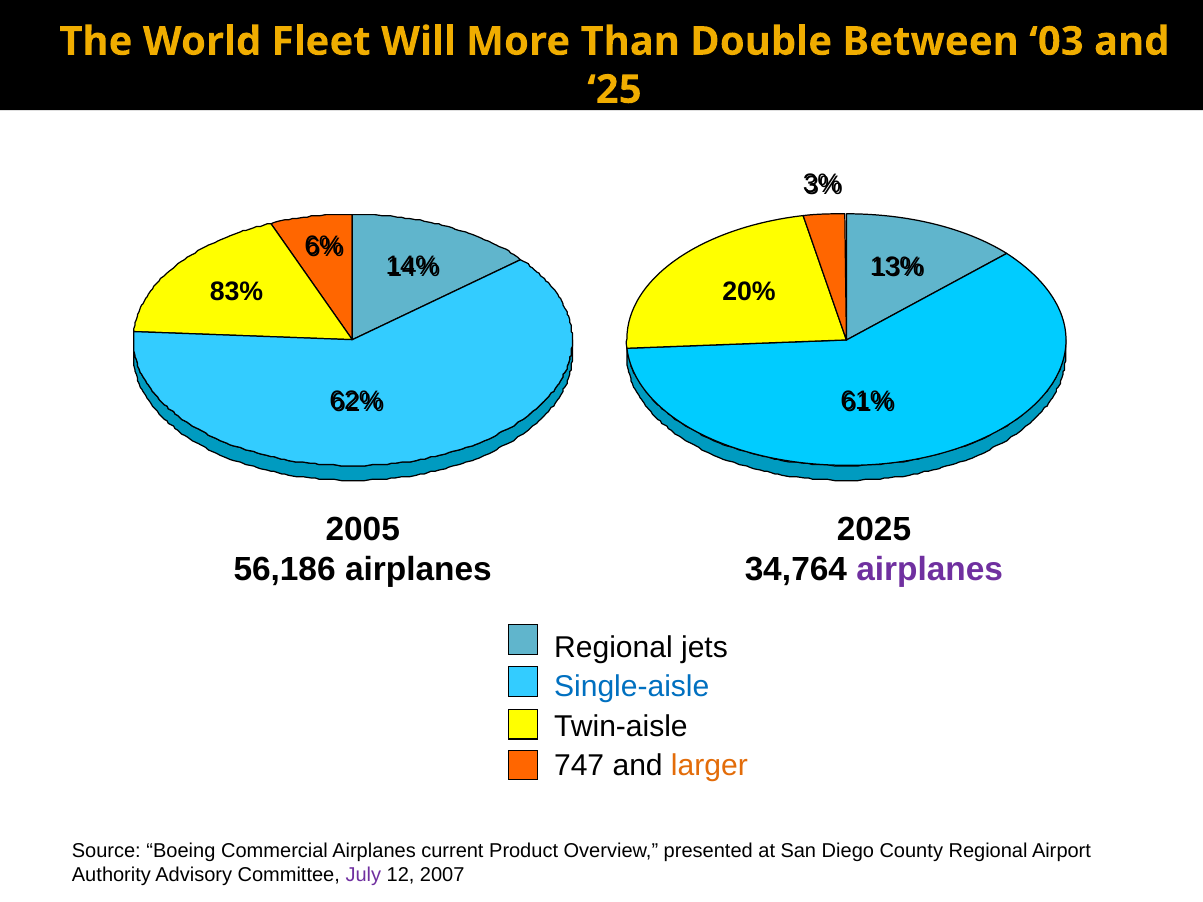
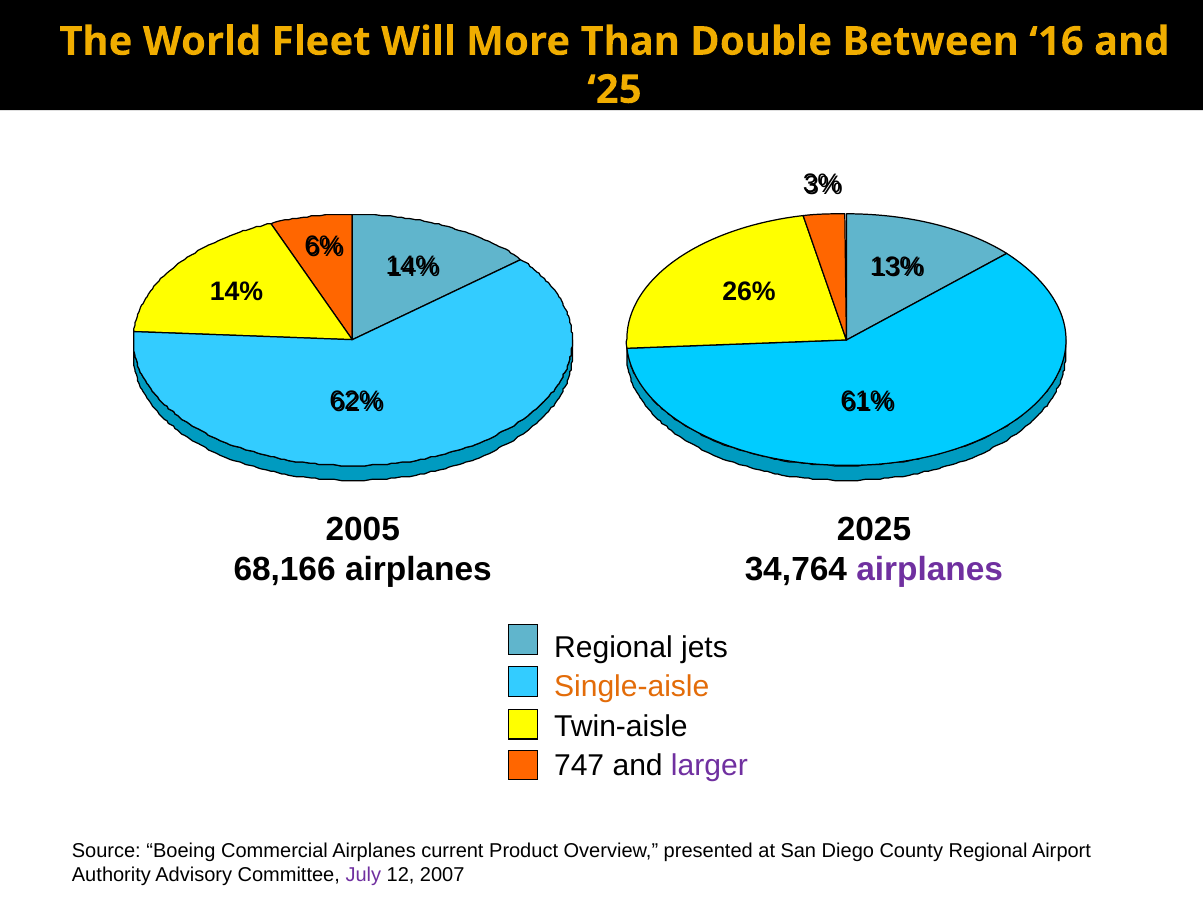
03: 03 -> 16
83% at (237, 292): 83% -> 14%
20%: 20% -> 26%
56,186: 56,186 -> 68,166
Single-aisle colour: blue -> orange
larger colour: orange -> purple
